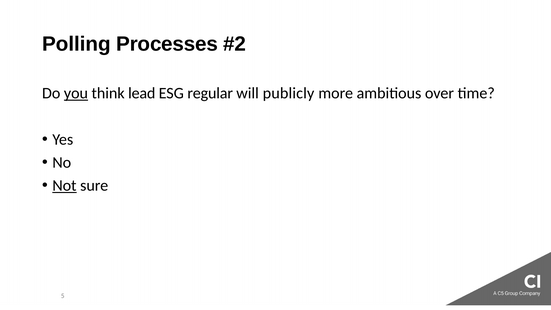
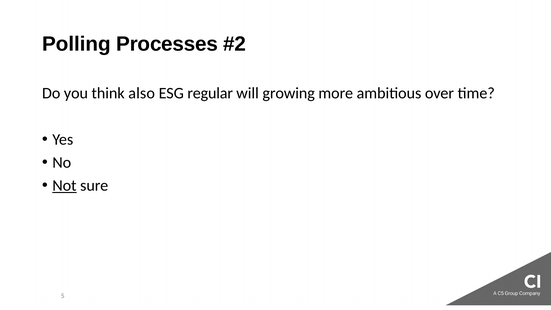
you underline: present -> none
lead: lead -> also
publicly: publicly -> growing
